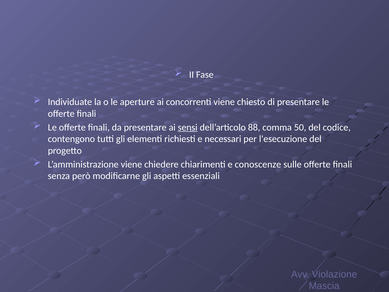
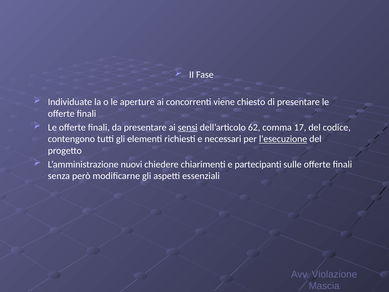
88: 88 -> 62
50: 50 -> 17
l'esecuzione underline: none -> present
L’amministrazione viene: viene -> nuovi
conoscenze: conoscenze -> partecipanti
